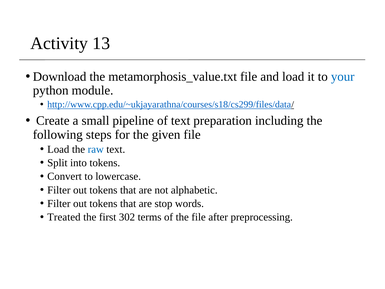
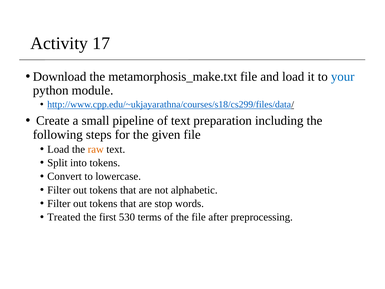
13: 13 -> 17
metamorphosis_value.txt: metamorphosis_value.txt -> metamorphosis_make.txt
raw colour: blue -> orange
302: 302 -> 530
